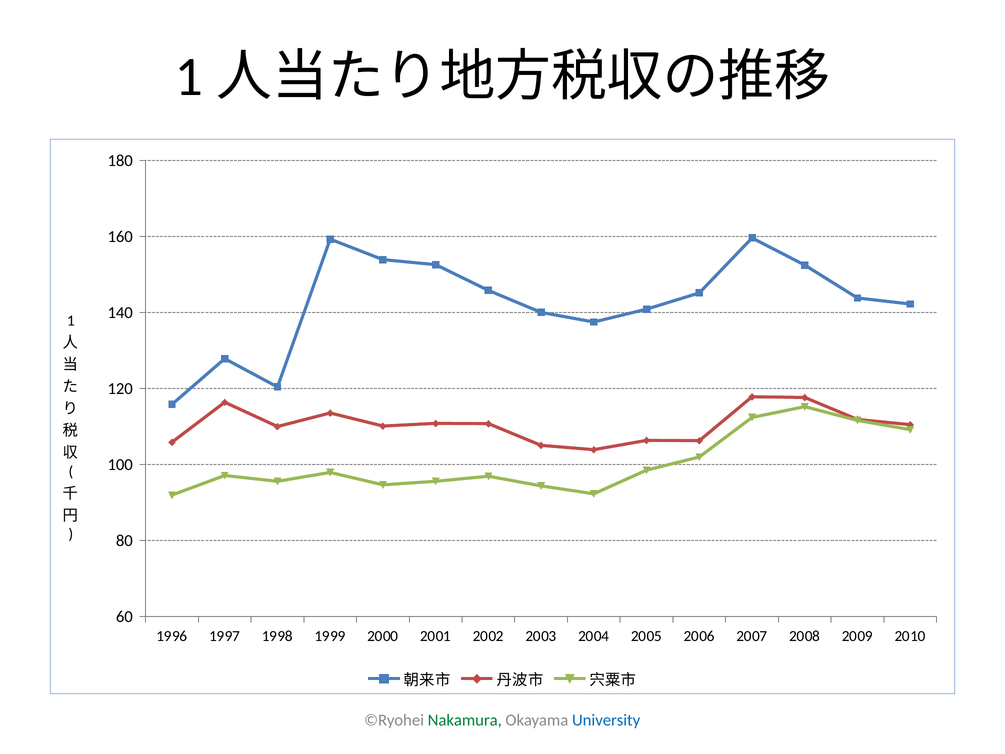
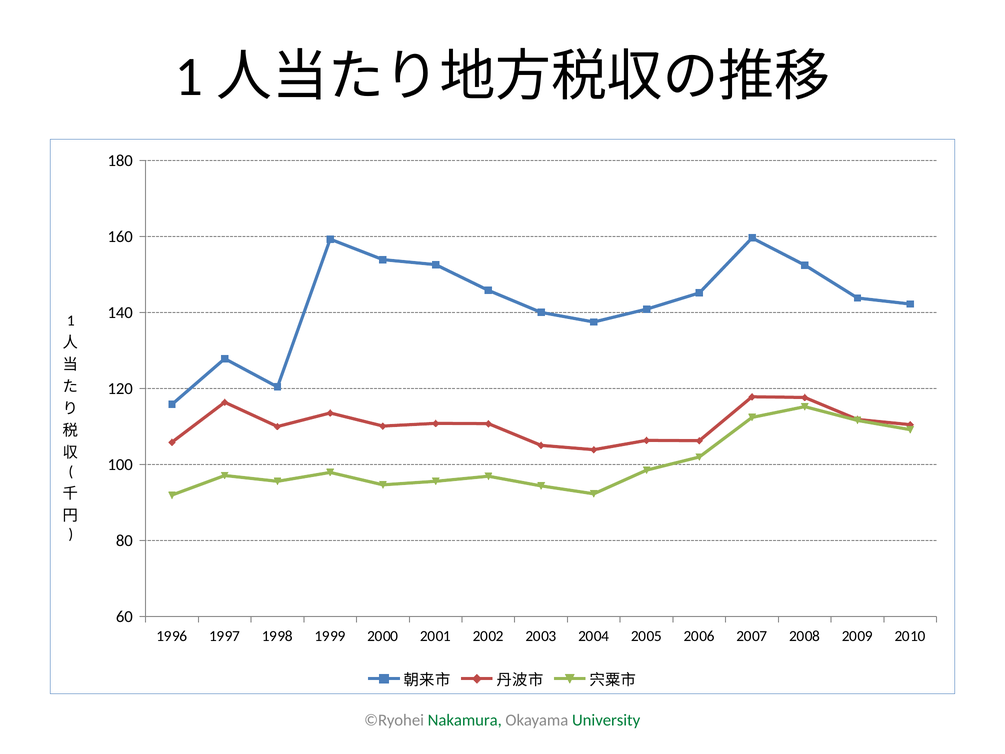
University colour: blue -> green
